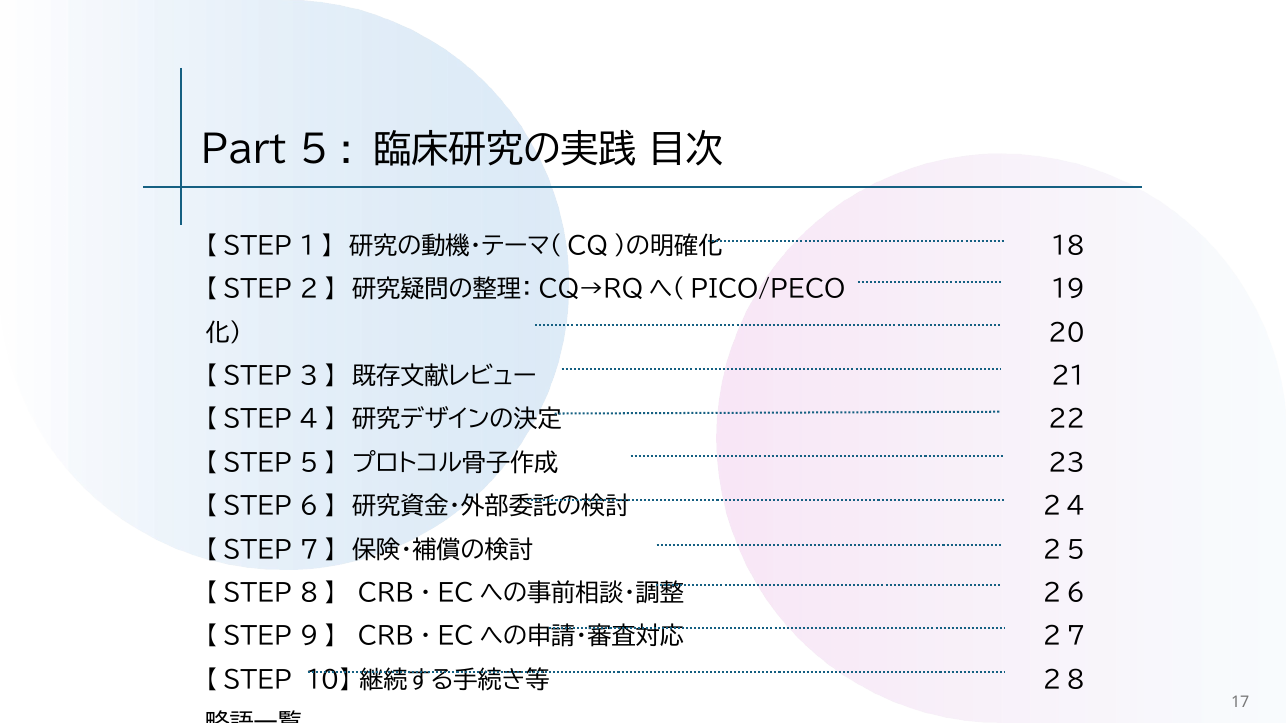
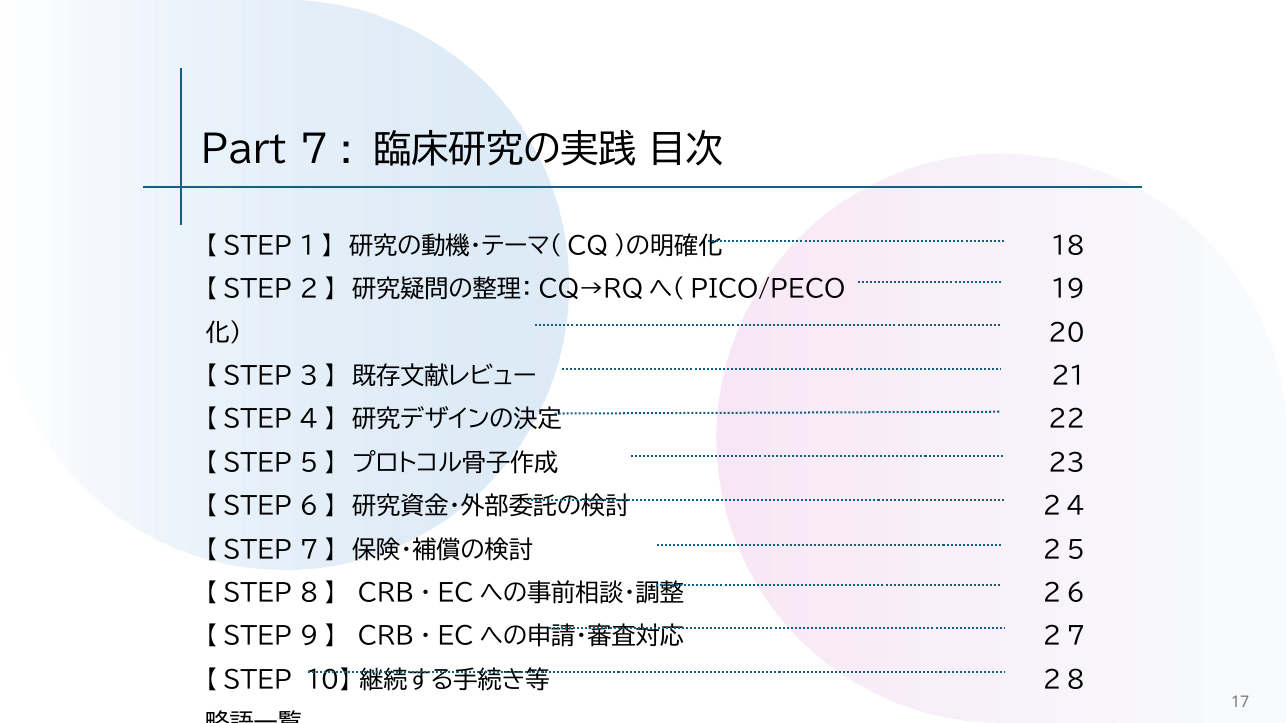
5: 5 -> 7
